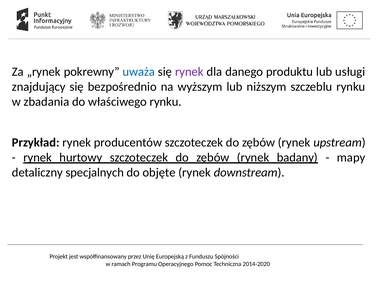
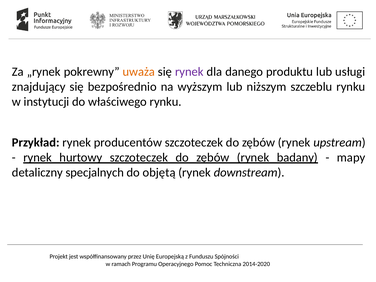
uważa colour: blue -> orange
zbadania: zbadania -> instytucji
objęte: objęte -> objętą
